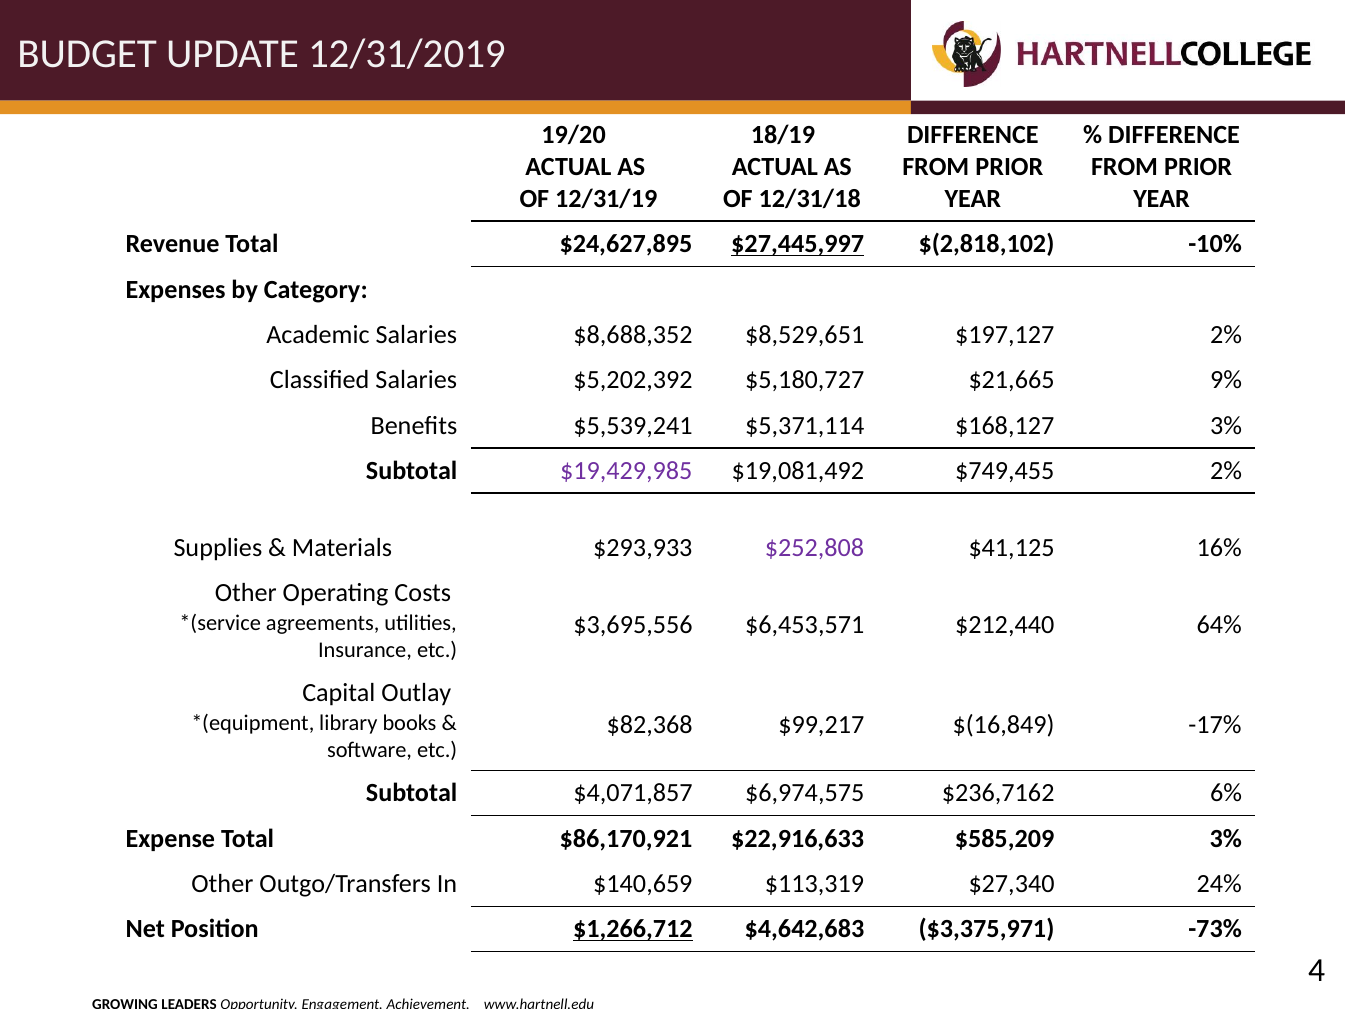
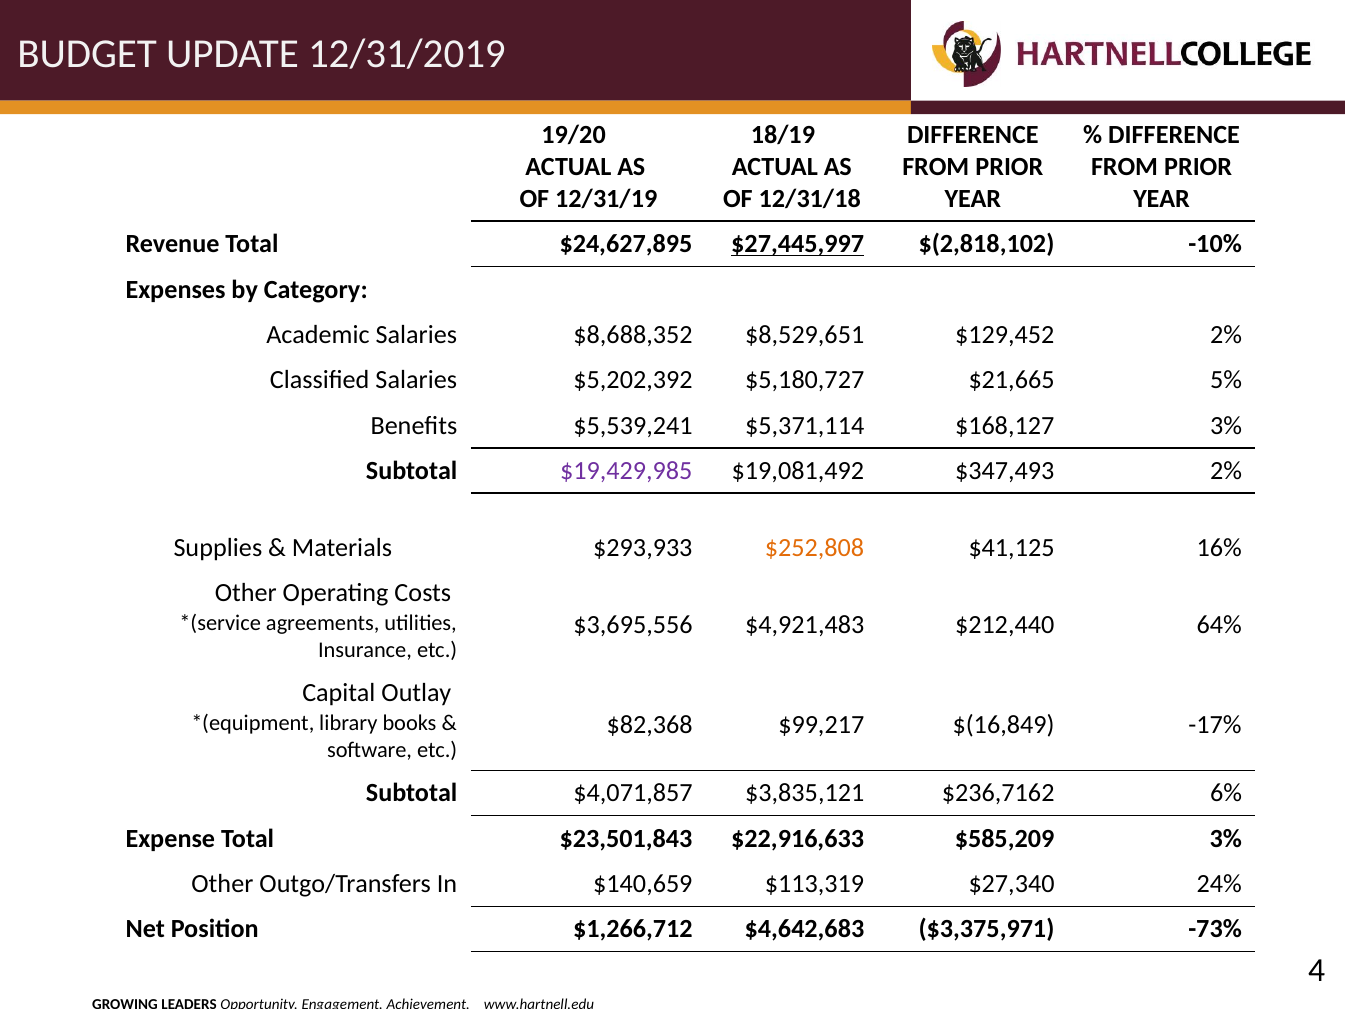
$197,127: $197,127 -> $129,452
9%: 9% -> 5%
$749,455: $749,455 -> $347,493
$252,808 colour: purple -> orange
$6,453,571: $6,453,571 -> $4,921,483
$6,974,575: $6,974,575 -> $3,835,121
$86,170,921: $86,170,921 -> $23,501,843
$1,266,712 underline: present -> none
